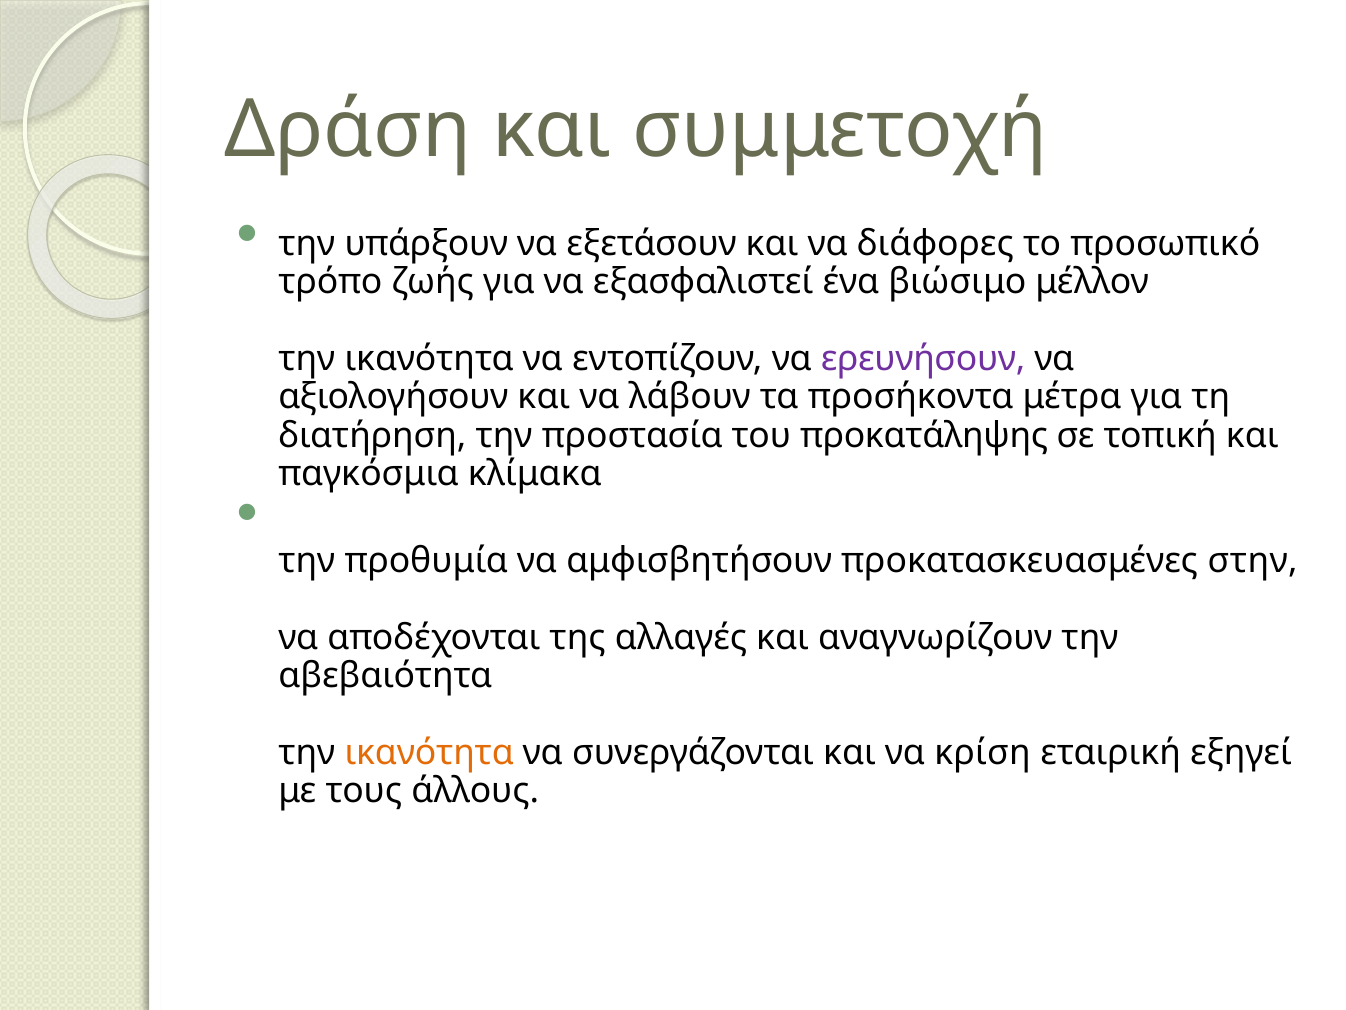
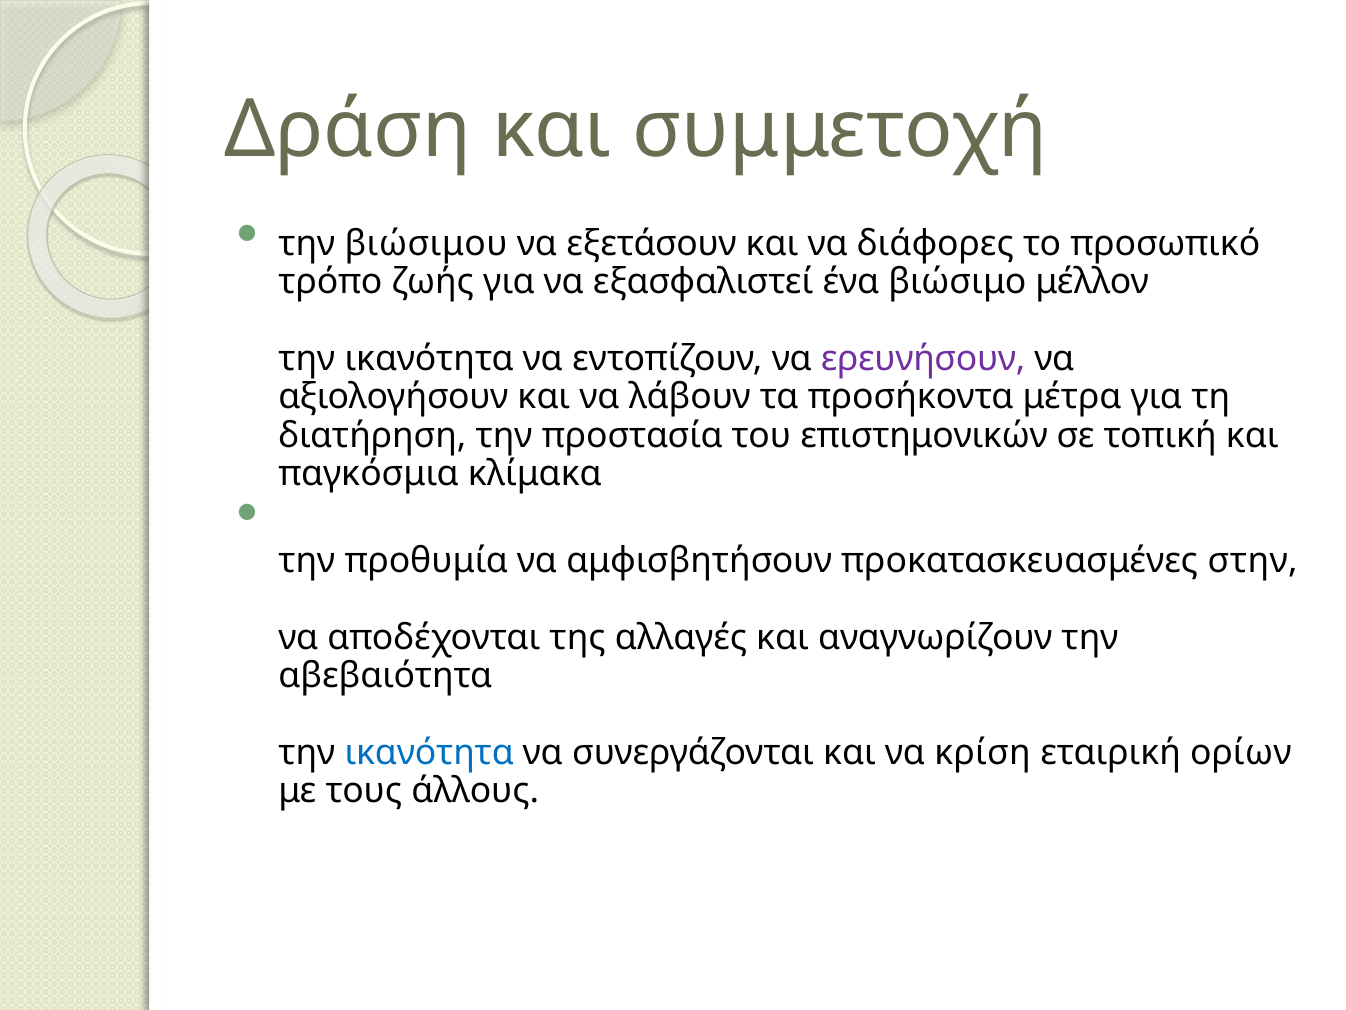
υπάρξουν: υπάρξουν -> βιώσιμου
προκατάληψης: προκατάληψης -> επιστημονικών
ικανότητα at (429, 752) colour: orange -> blue
εξηγεί: εξηγεί -> ορίων
